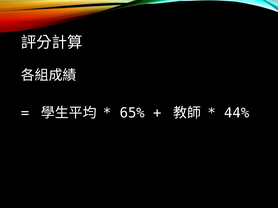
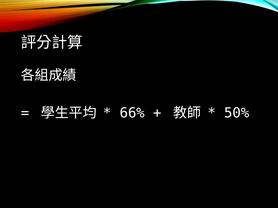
65%: 65% -> 66%
44%: 44% -> 50%
